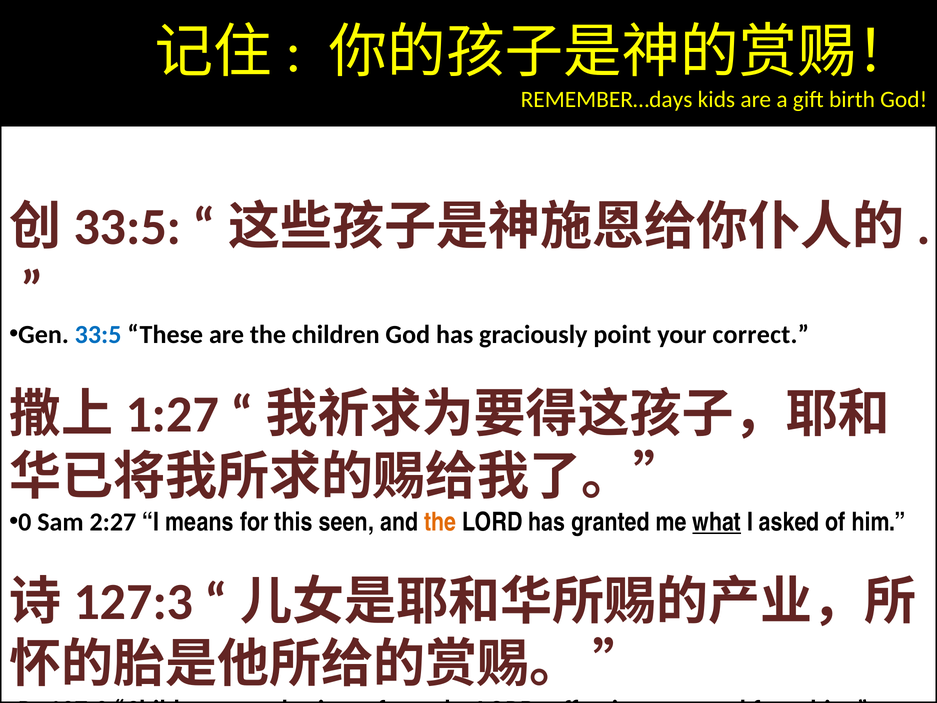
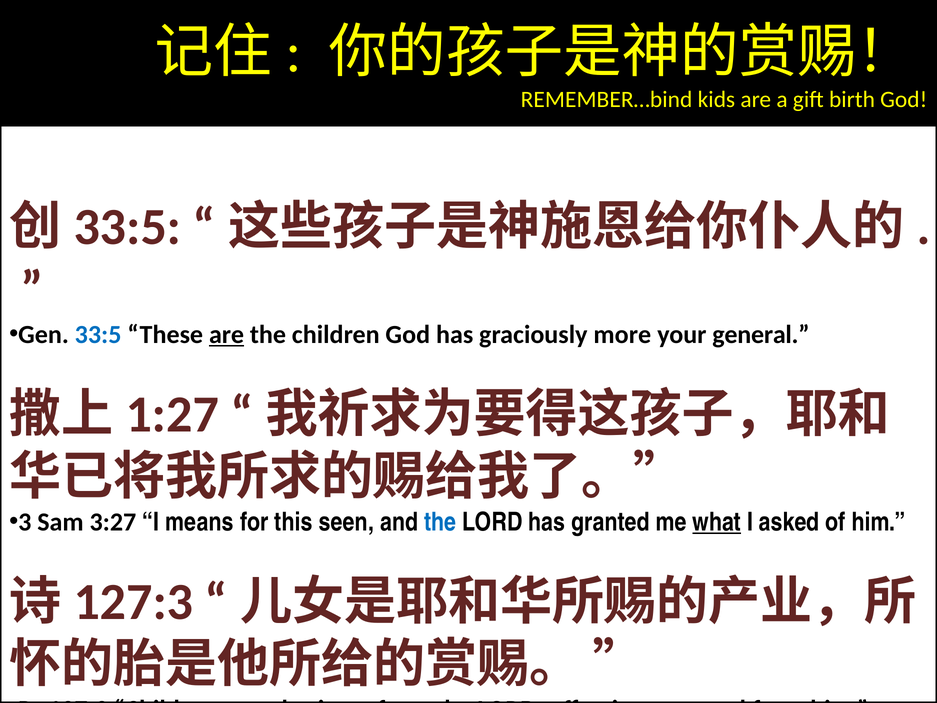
REMEMBER…days: REMEMBER…days -> REMEMBER…bind
are at (227, 334) underline: none -> present
point: point -> more
correct: correct -> general
0: 0 -> 3
2:27: 2:27 -> 3:27
the at (440, 522) colour: orange -> blue
